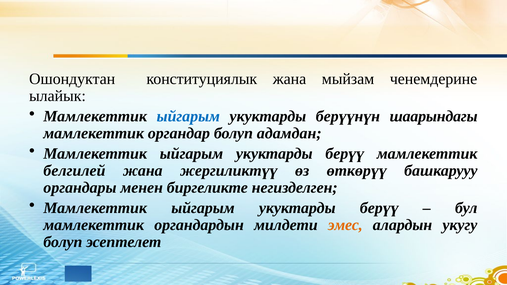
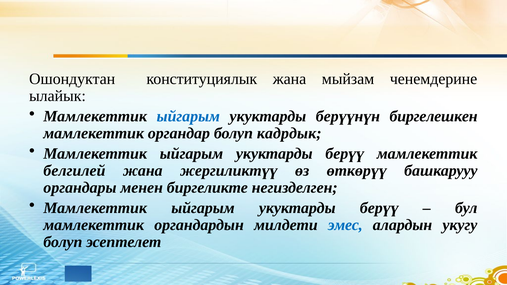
шаарындагы: шаарындагы -> биргелешкен
адамдан: адамдан -> кадрдык
эмес colour: orange -> blue
